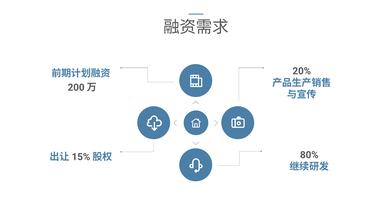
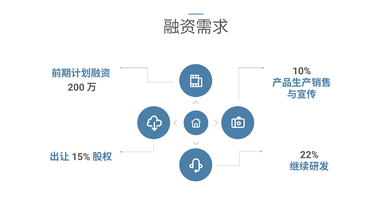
20%: 20% -> 10%
80%: 80% -> 22%
